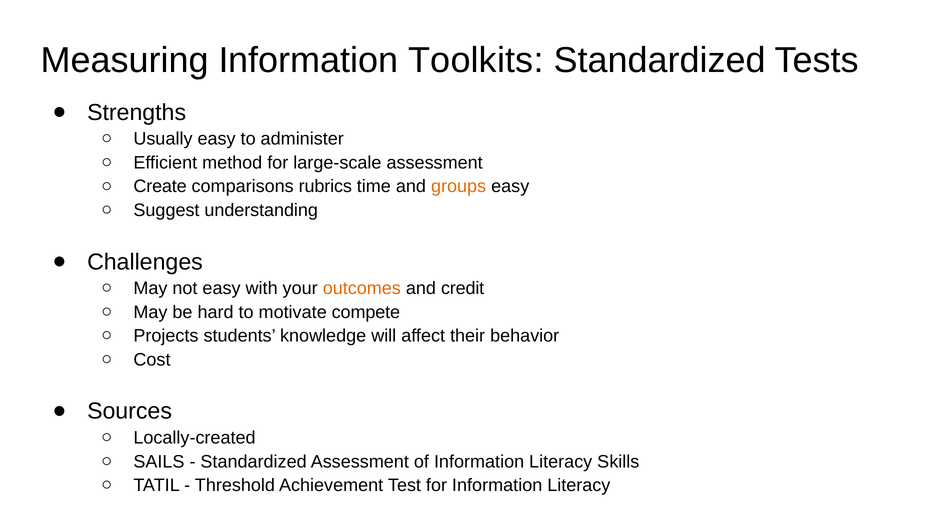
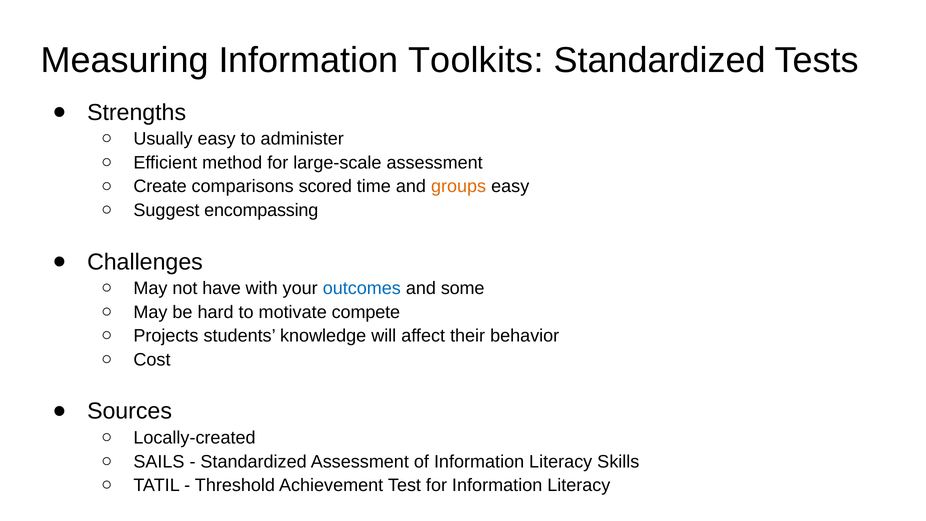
rubrics: rubrics -> scored
understanding: understanding -> encompassing
not easy: easy -> have
outcomes colour: orange -> blue
credit: credit -> some
